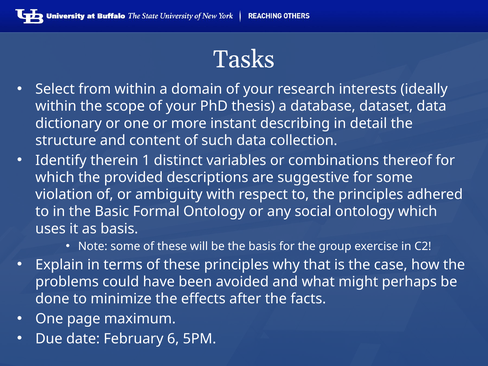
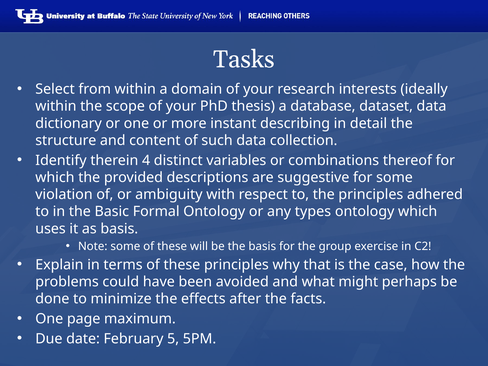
1: 1 -> 4
social: social -> types
6: 6 -> 5
